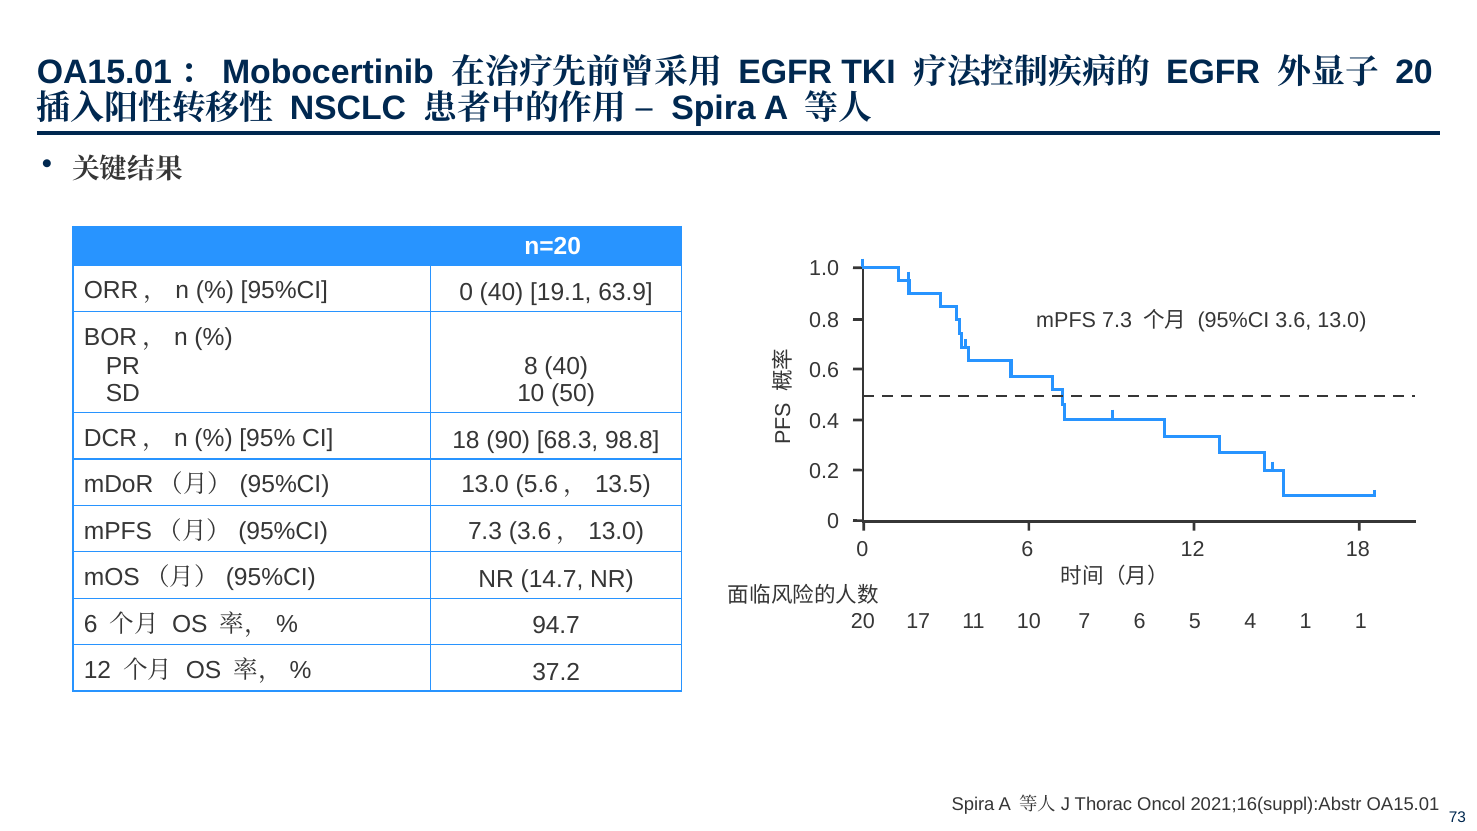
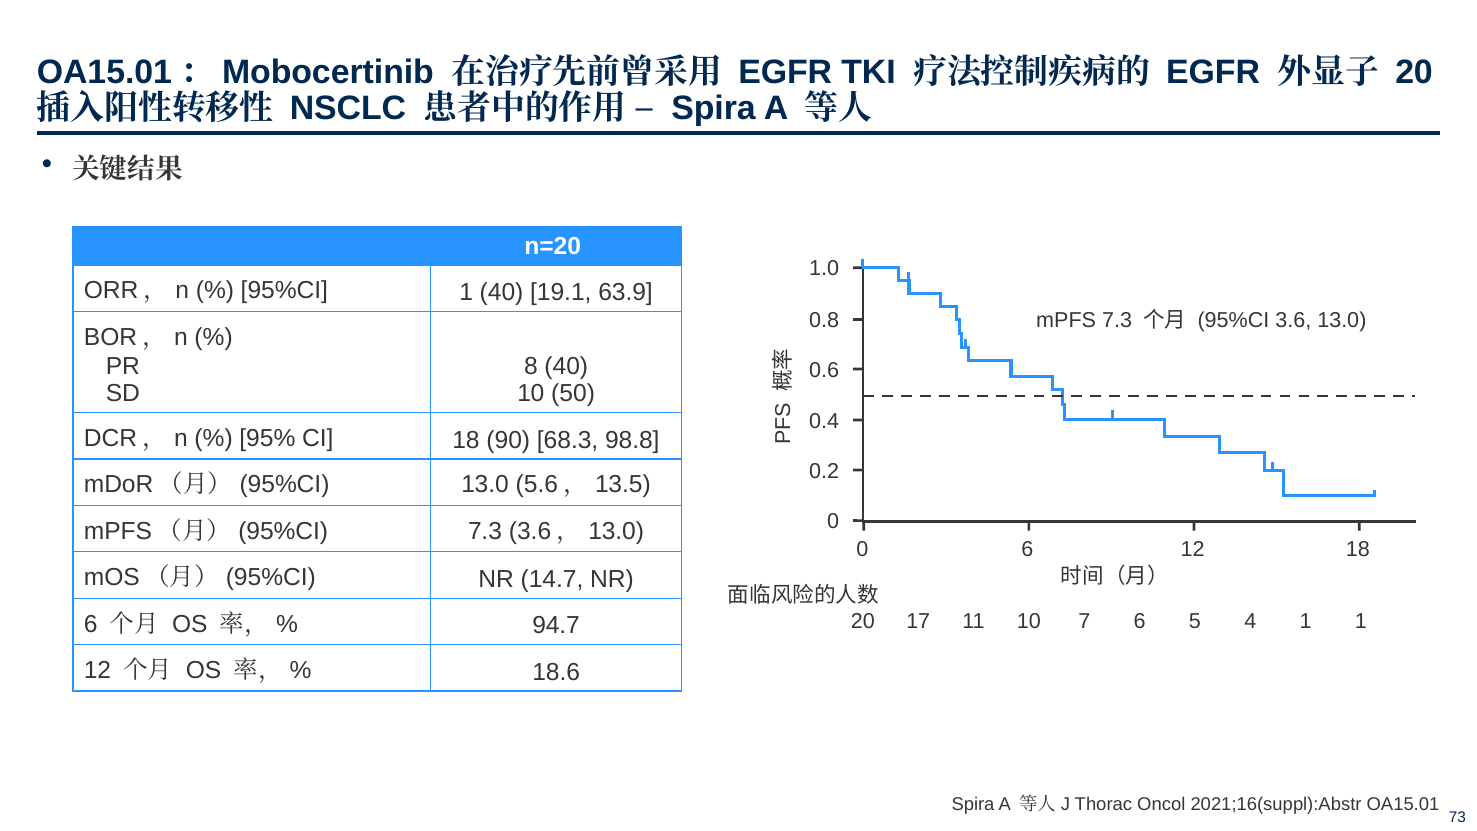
95%CI 0: 0 -> 1
37.2: 37.2 -> 18.6
